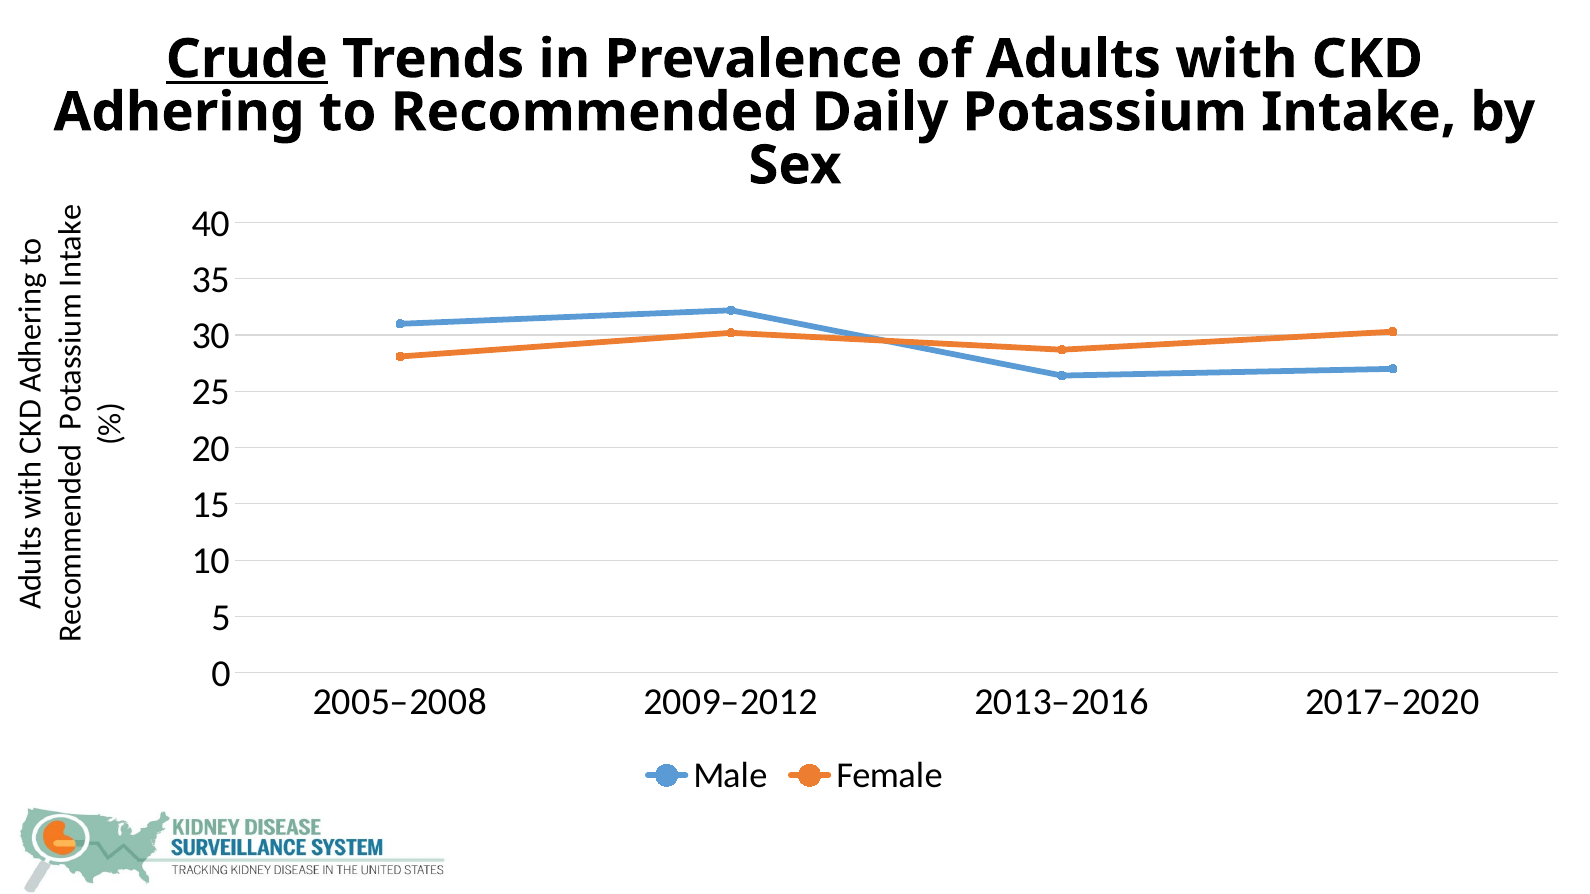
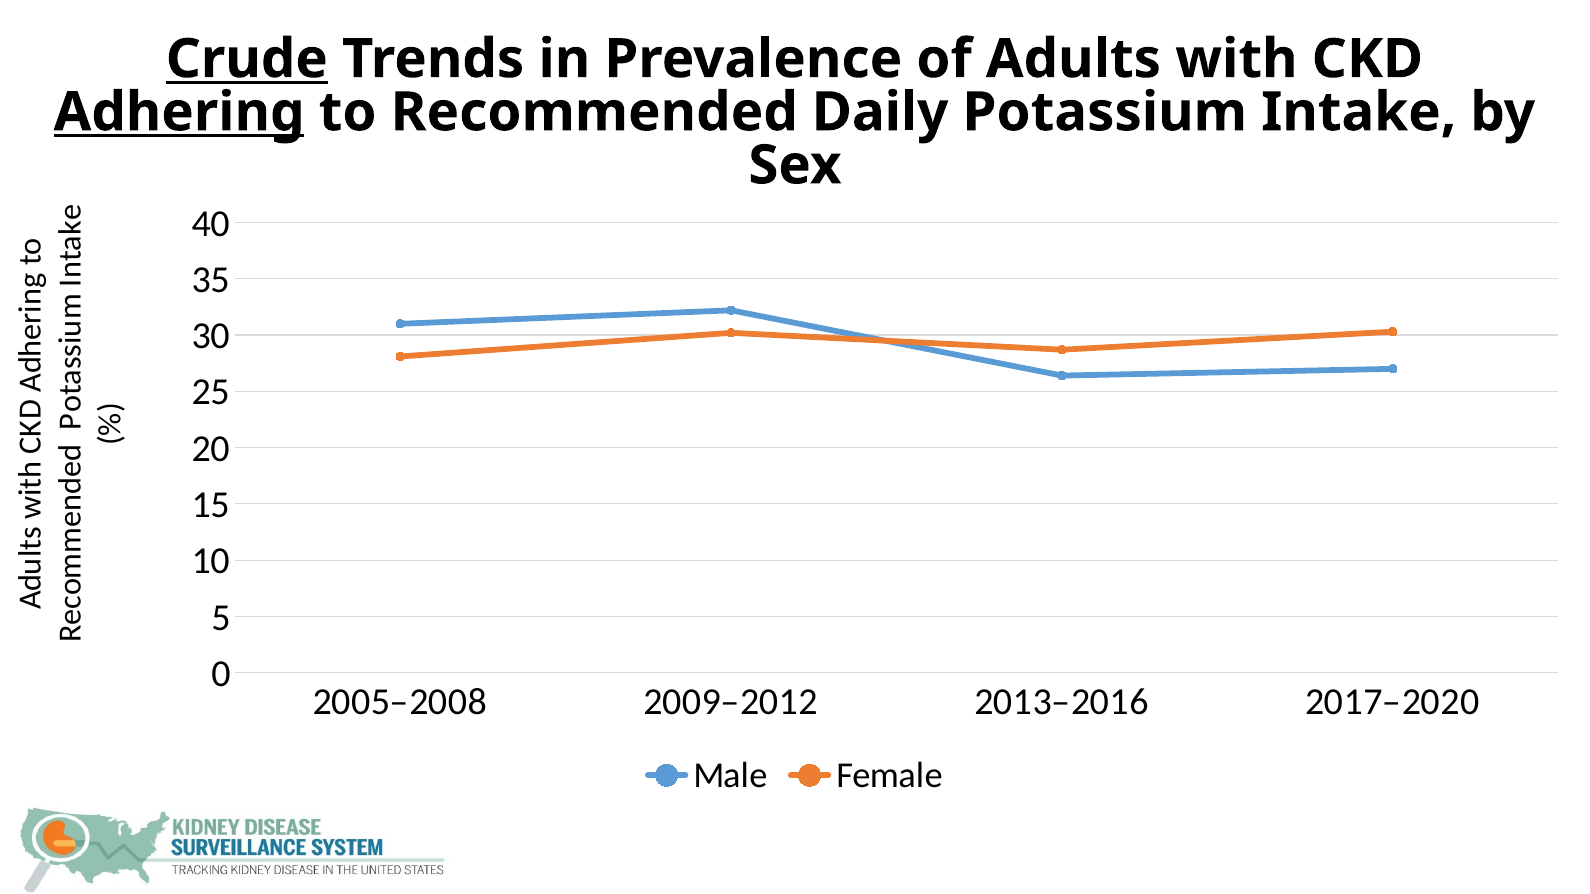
Adhering underline: none -> present
